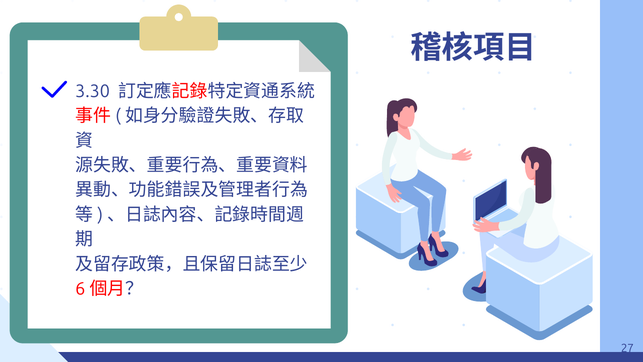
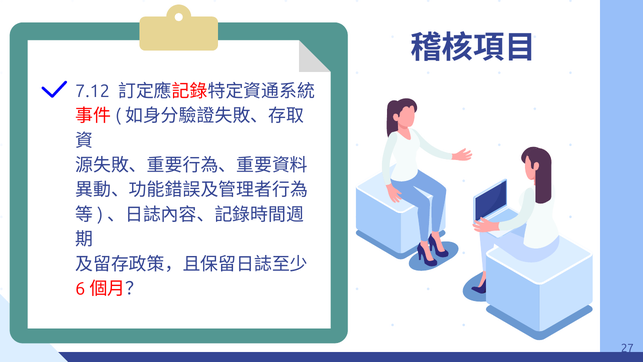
3.30: 3.30 -> 7.12
